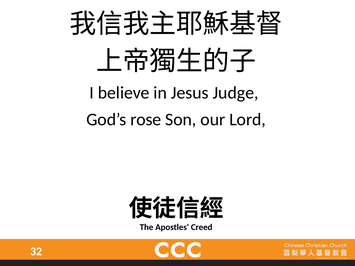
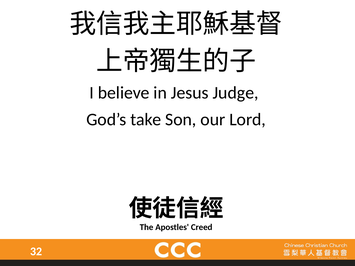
rose: rose -> take
